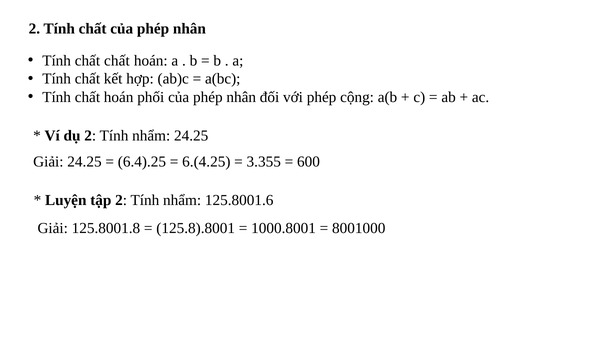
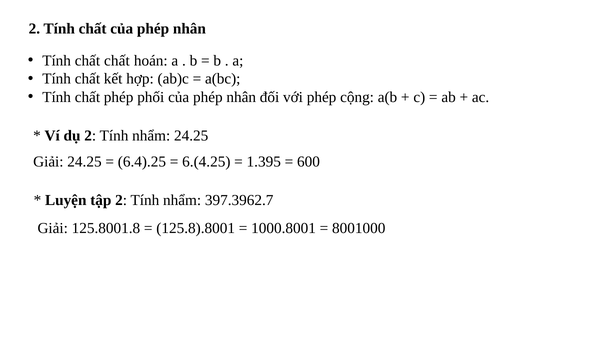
Tính chất hoán: hoán -> phép
3.355: 3.355 -> 1.395
125.8001.6: 125.8001.6 -> 397.3962.7
